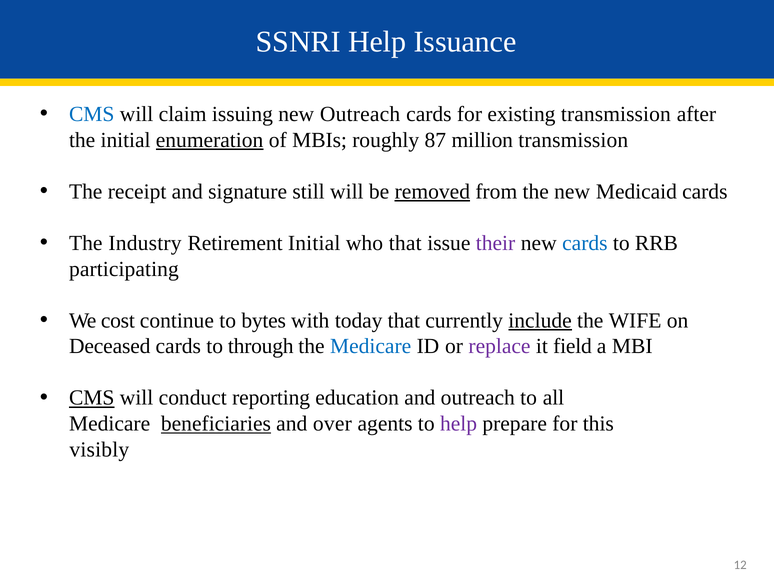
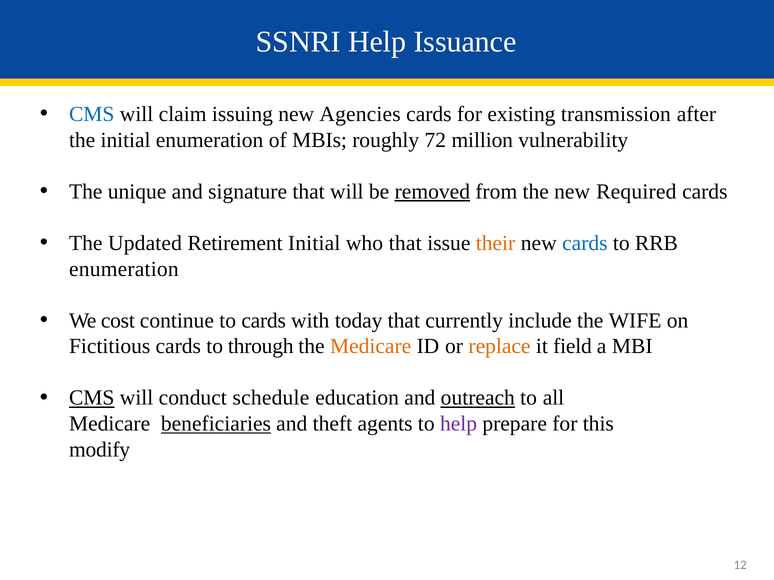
new Outreach: Outreach -> Agencies
enumeration at (210, 140) underline: present -> none
87: 87 -> 72
million transmission: transmission -> vulnerability
receipt: receipt -> unique
signature still: still -> that
Medicaid: Medicaid -> Required
Industry: Industry -> Updated
their colour: purple -> orange
participating at (124, 269): participating -> enumeration
to bytes: bytes -> cards
include underline: present -> none
Deceased: Deceased -> Fictitious
Medicare at (371, 347) colour: blue -> orange
replace colour: purple -> orange
reporting: reporting -> schedule
outreach at (478, 398) underline: none -> present
over: over -> theft
visibly: visibly -> modify
